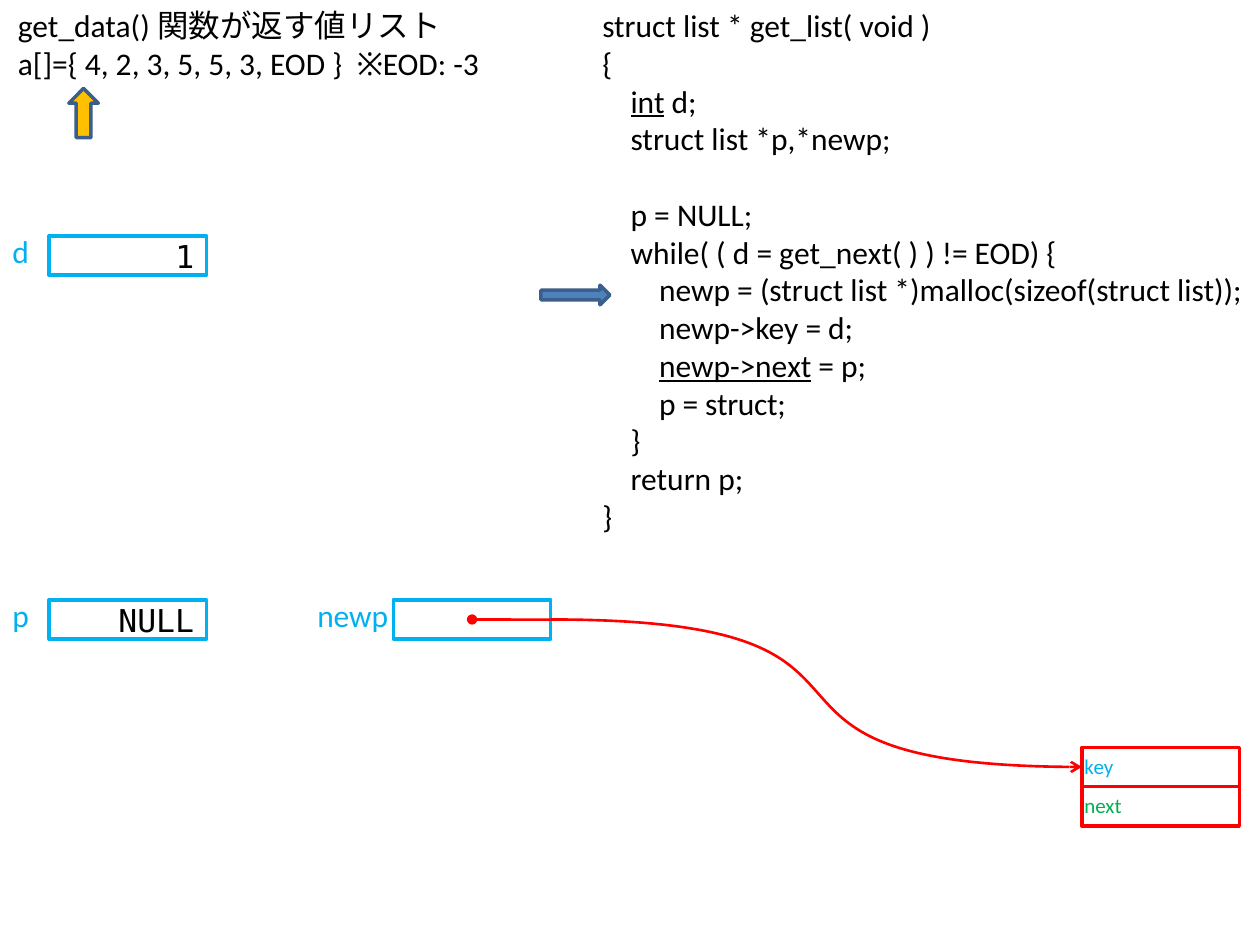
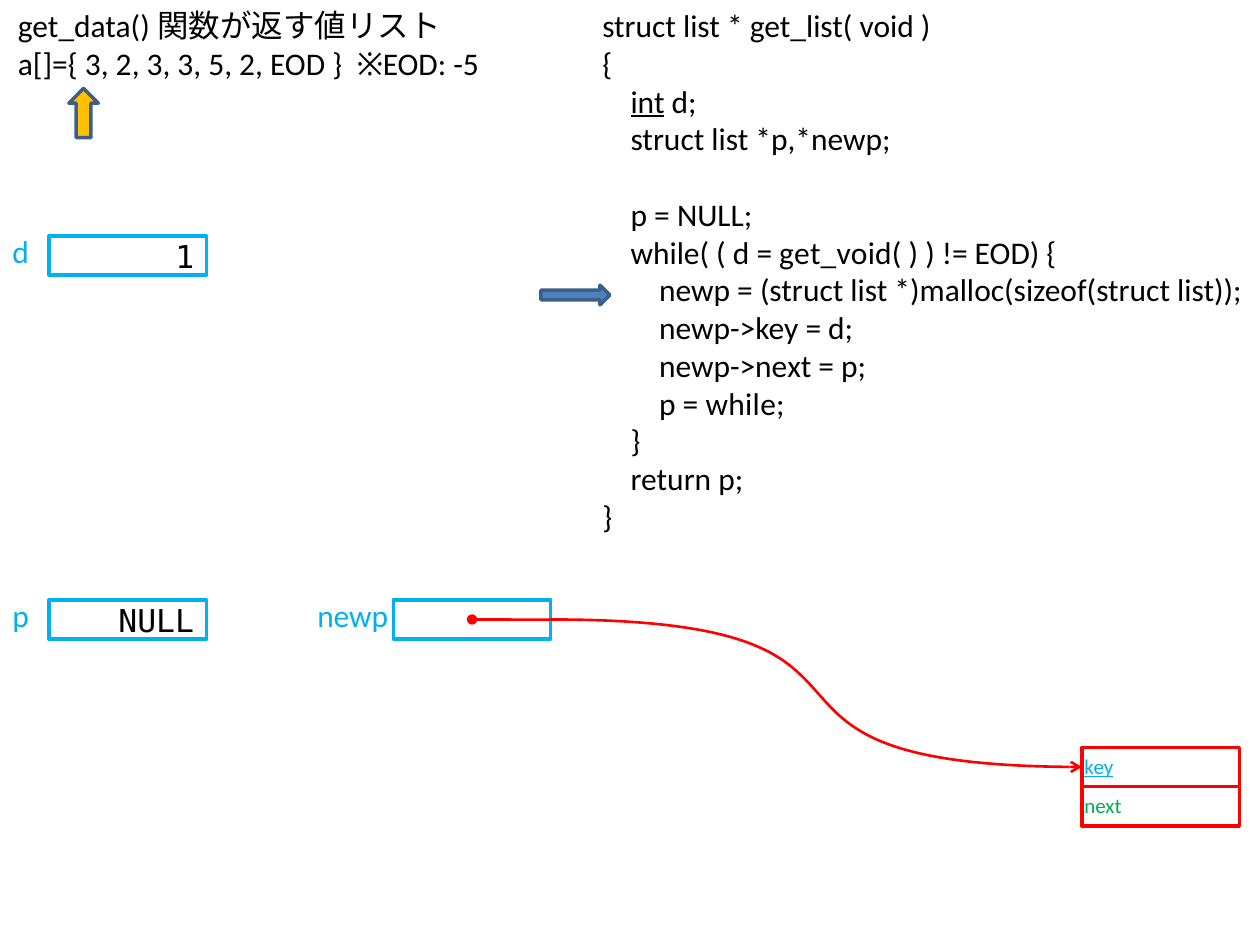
a[]={ 4: 4 -> 3
3 5: 5 -> 3
5 3: 3 -> 2
-3: -3 -> -5
get_next(: get_next( -> get_void(
newp->next underline: present -> none
struct at (745, 405): struct -> while
key underline: none -> present
